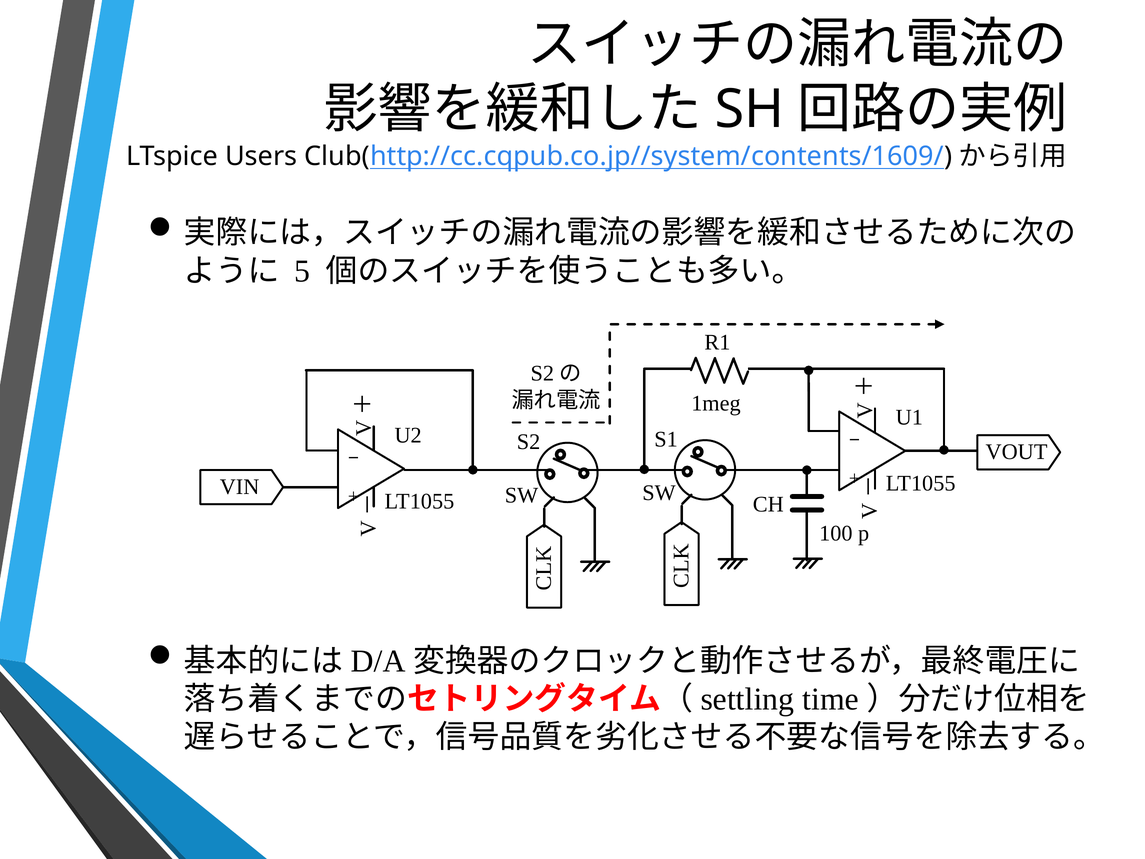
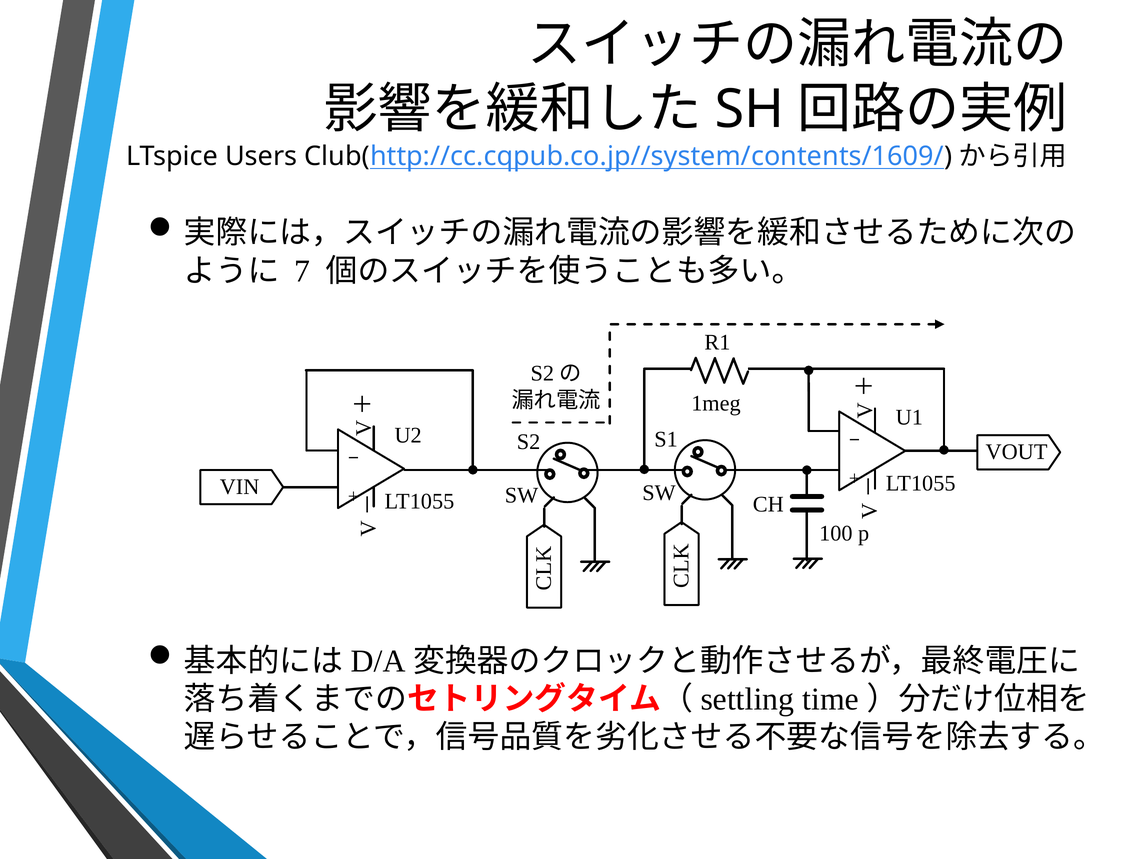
5: 5 -> 7
